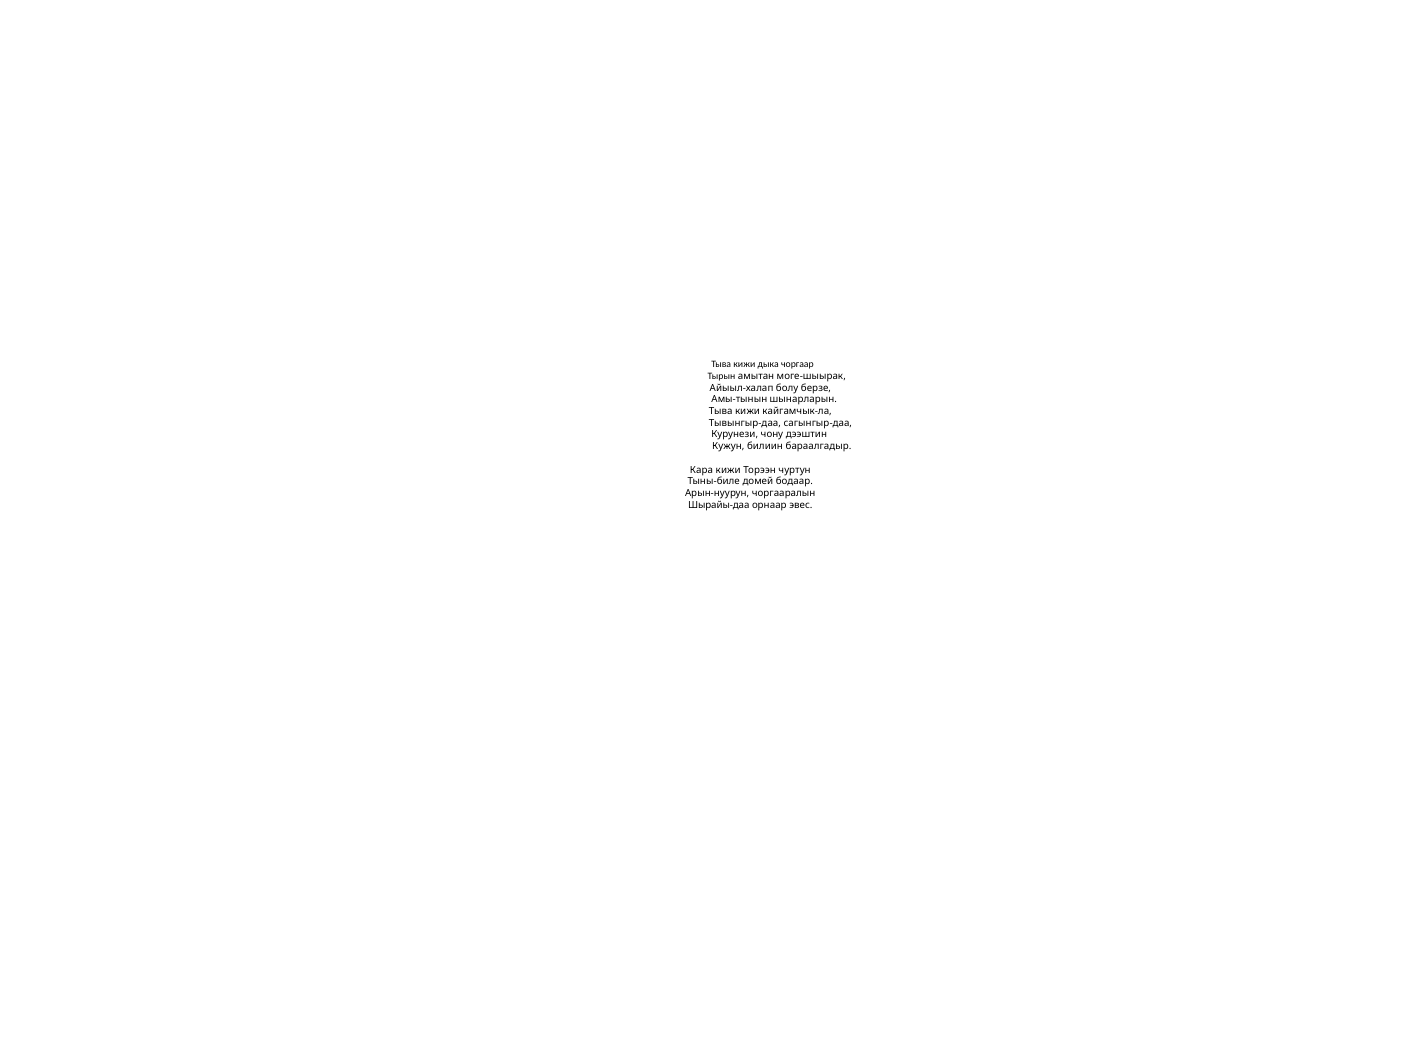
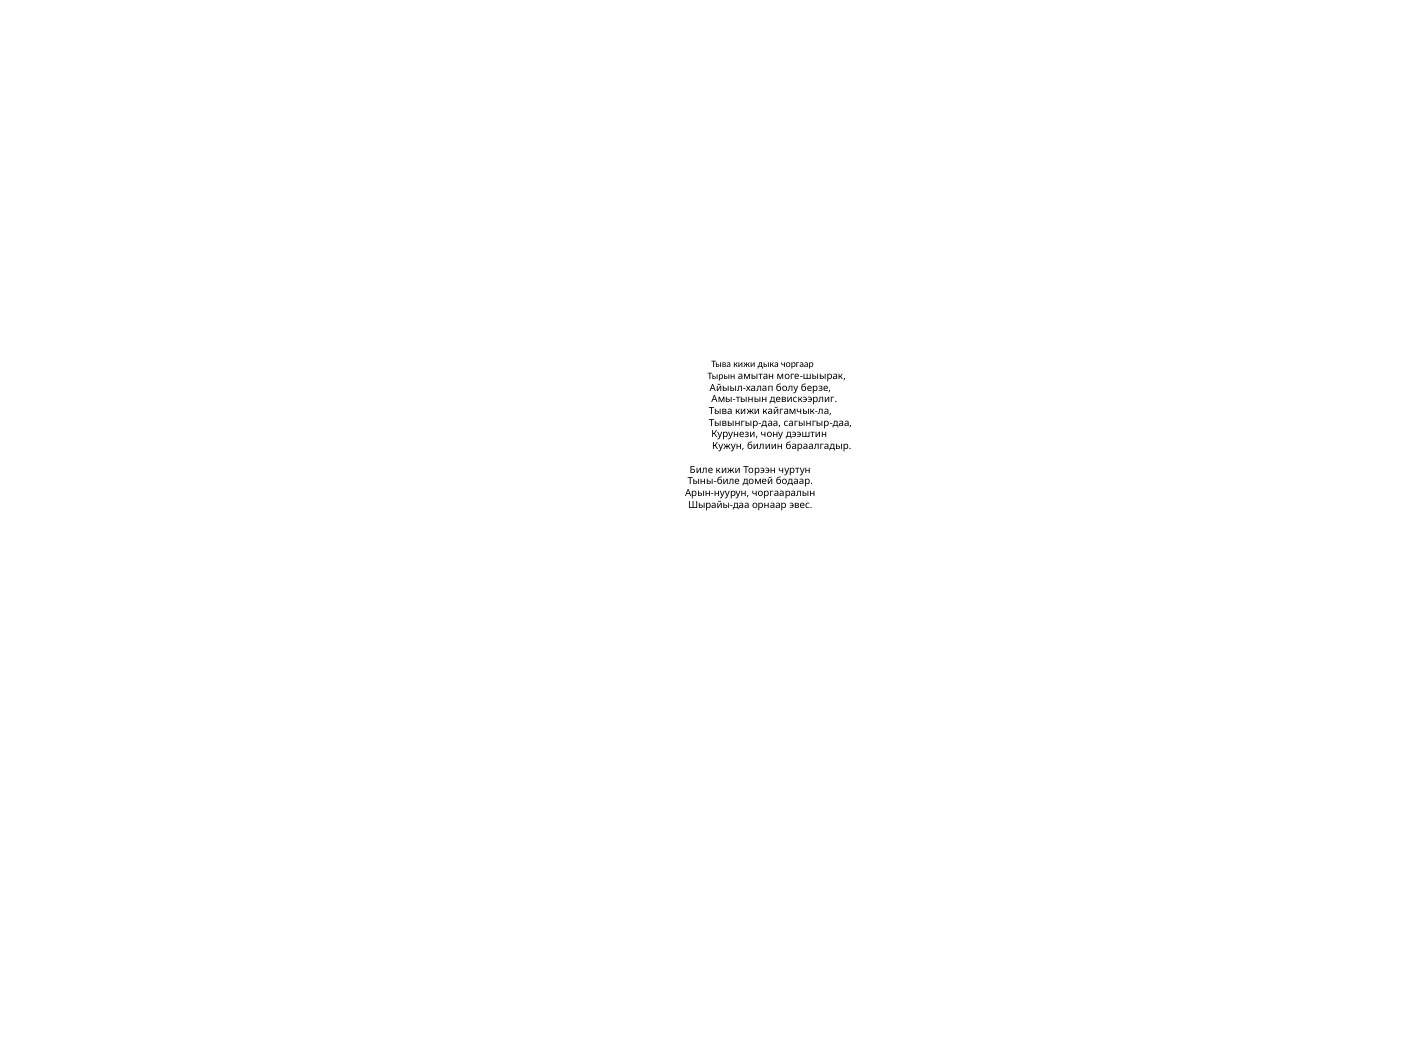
шынарларын: шынарларын -> девискээрлиг
Кара: Кара -> Биле
